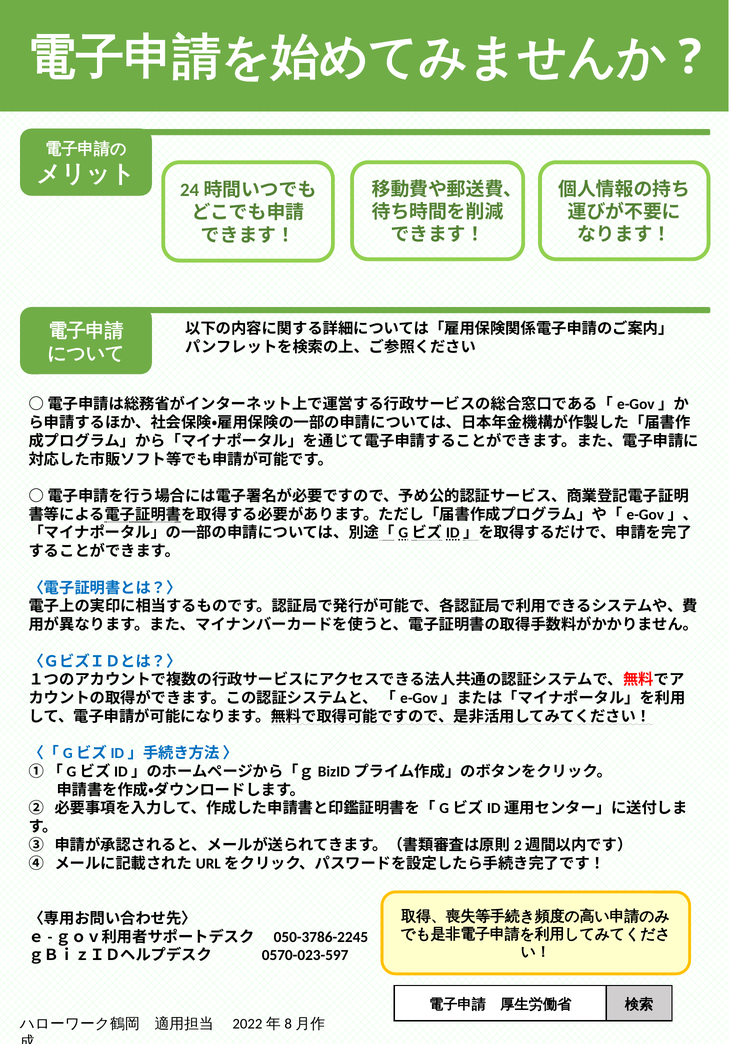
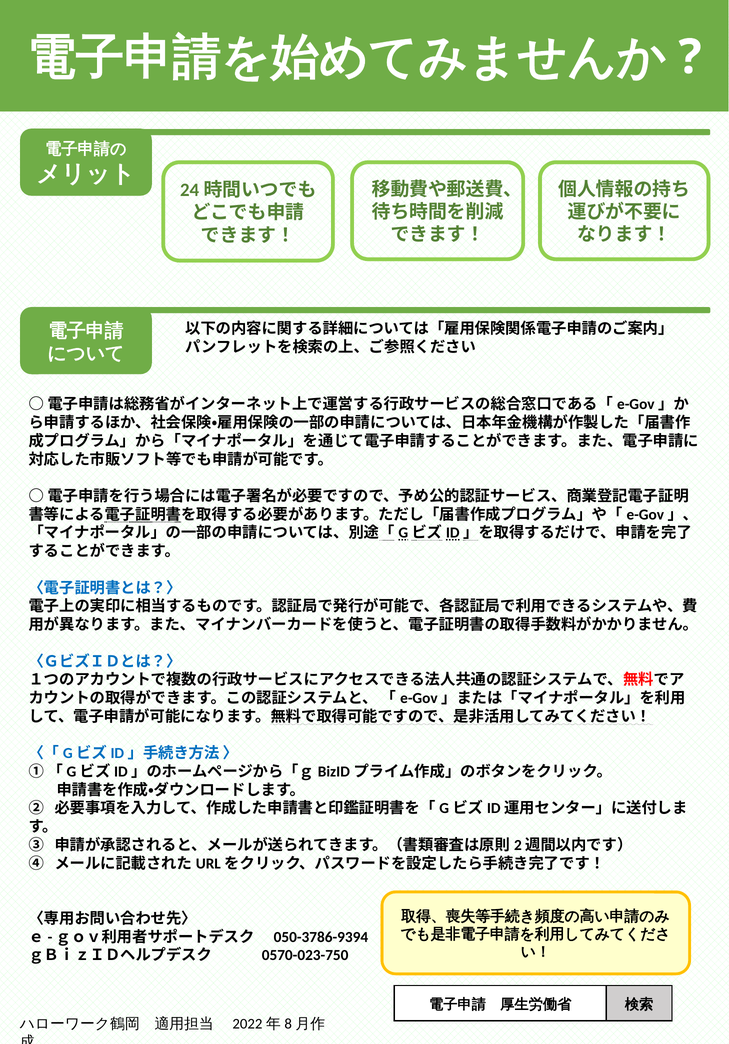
050-3786-2245: 050-3786-2245 -> 050-3786-9394
0570-023-597: 0570-023-597 -> 0570-023-750
